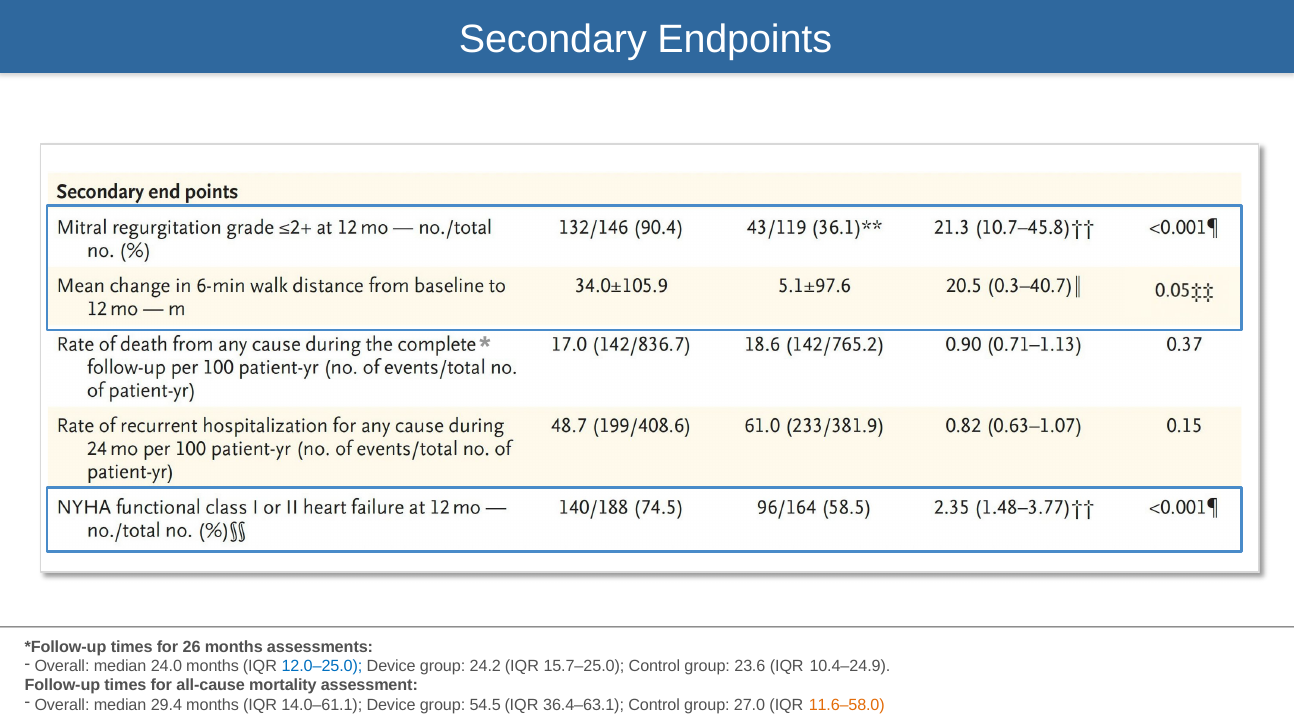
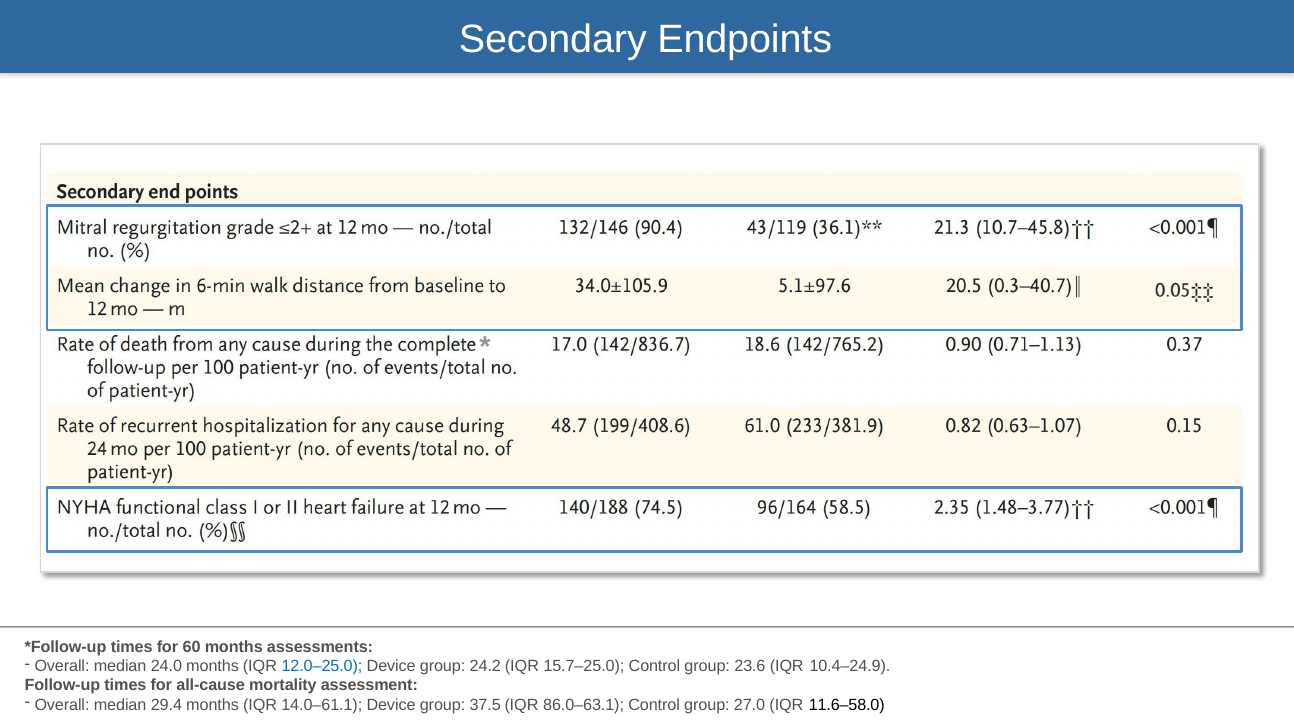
26: 26 -> 60
54.5: 54.5 -> 37.5
36.4–63.1: 36.4–63.1 -> 86.0–63.1
11.6–58.0 colour: orange -> black
